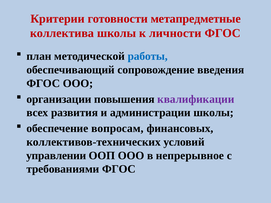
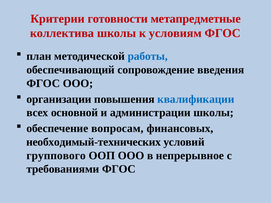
личности: личности -> условиям
квалификации colour: purple -> blue
развития: развития -> основной
коллективов-технических: коллективов-технических -> необходимый-технических
управлении: управлении -> группового
